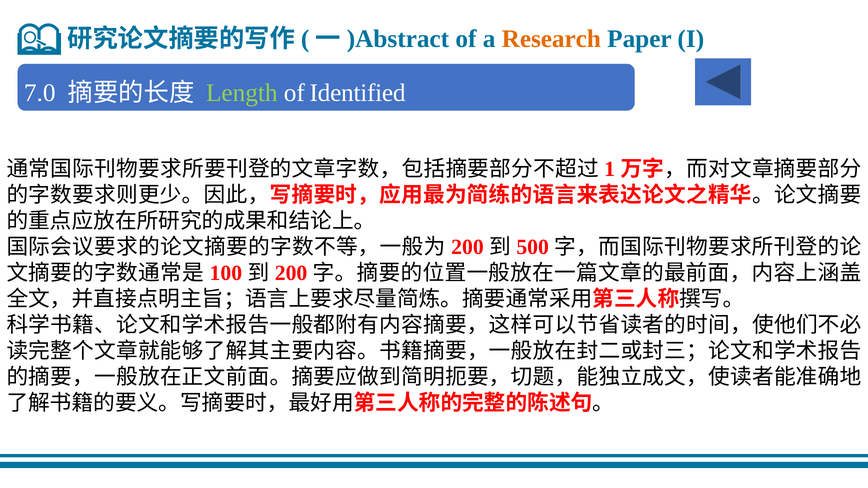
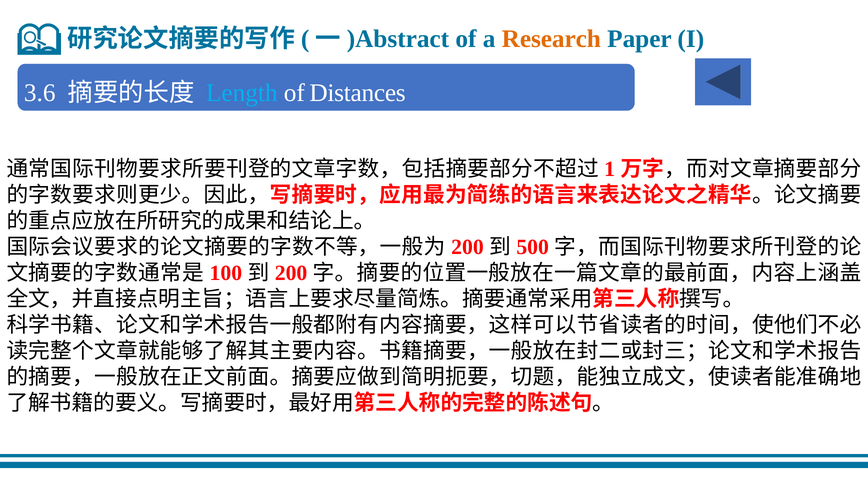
7.0: 7.0 -> 3.6
Length colour: light green -> light blue
Identified: Identified -> Distances
